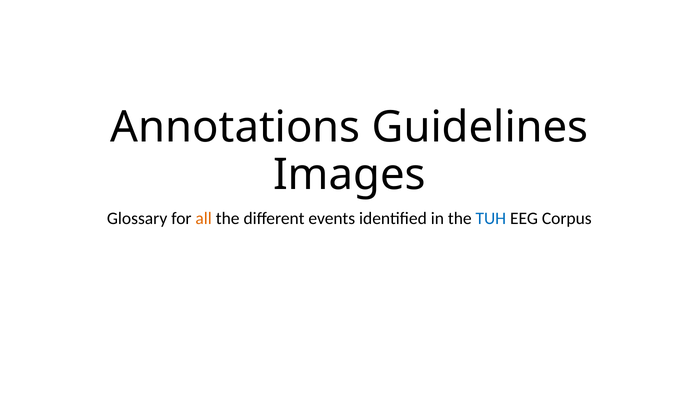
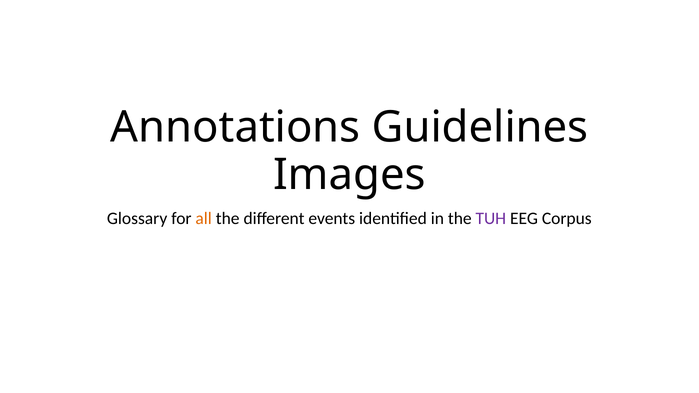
TUH colour: blue -> purple
